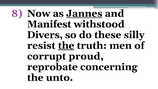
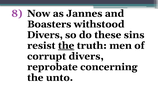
Jannes underline: present -> none
Manifest: Manifest -> Boasters
silly: silly -> sins
corrupt proud: proud -> divers
